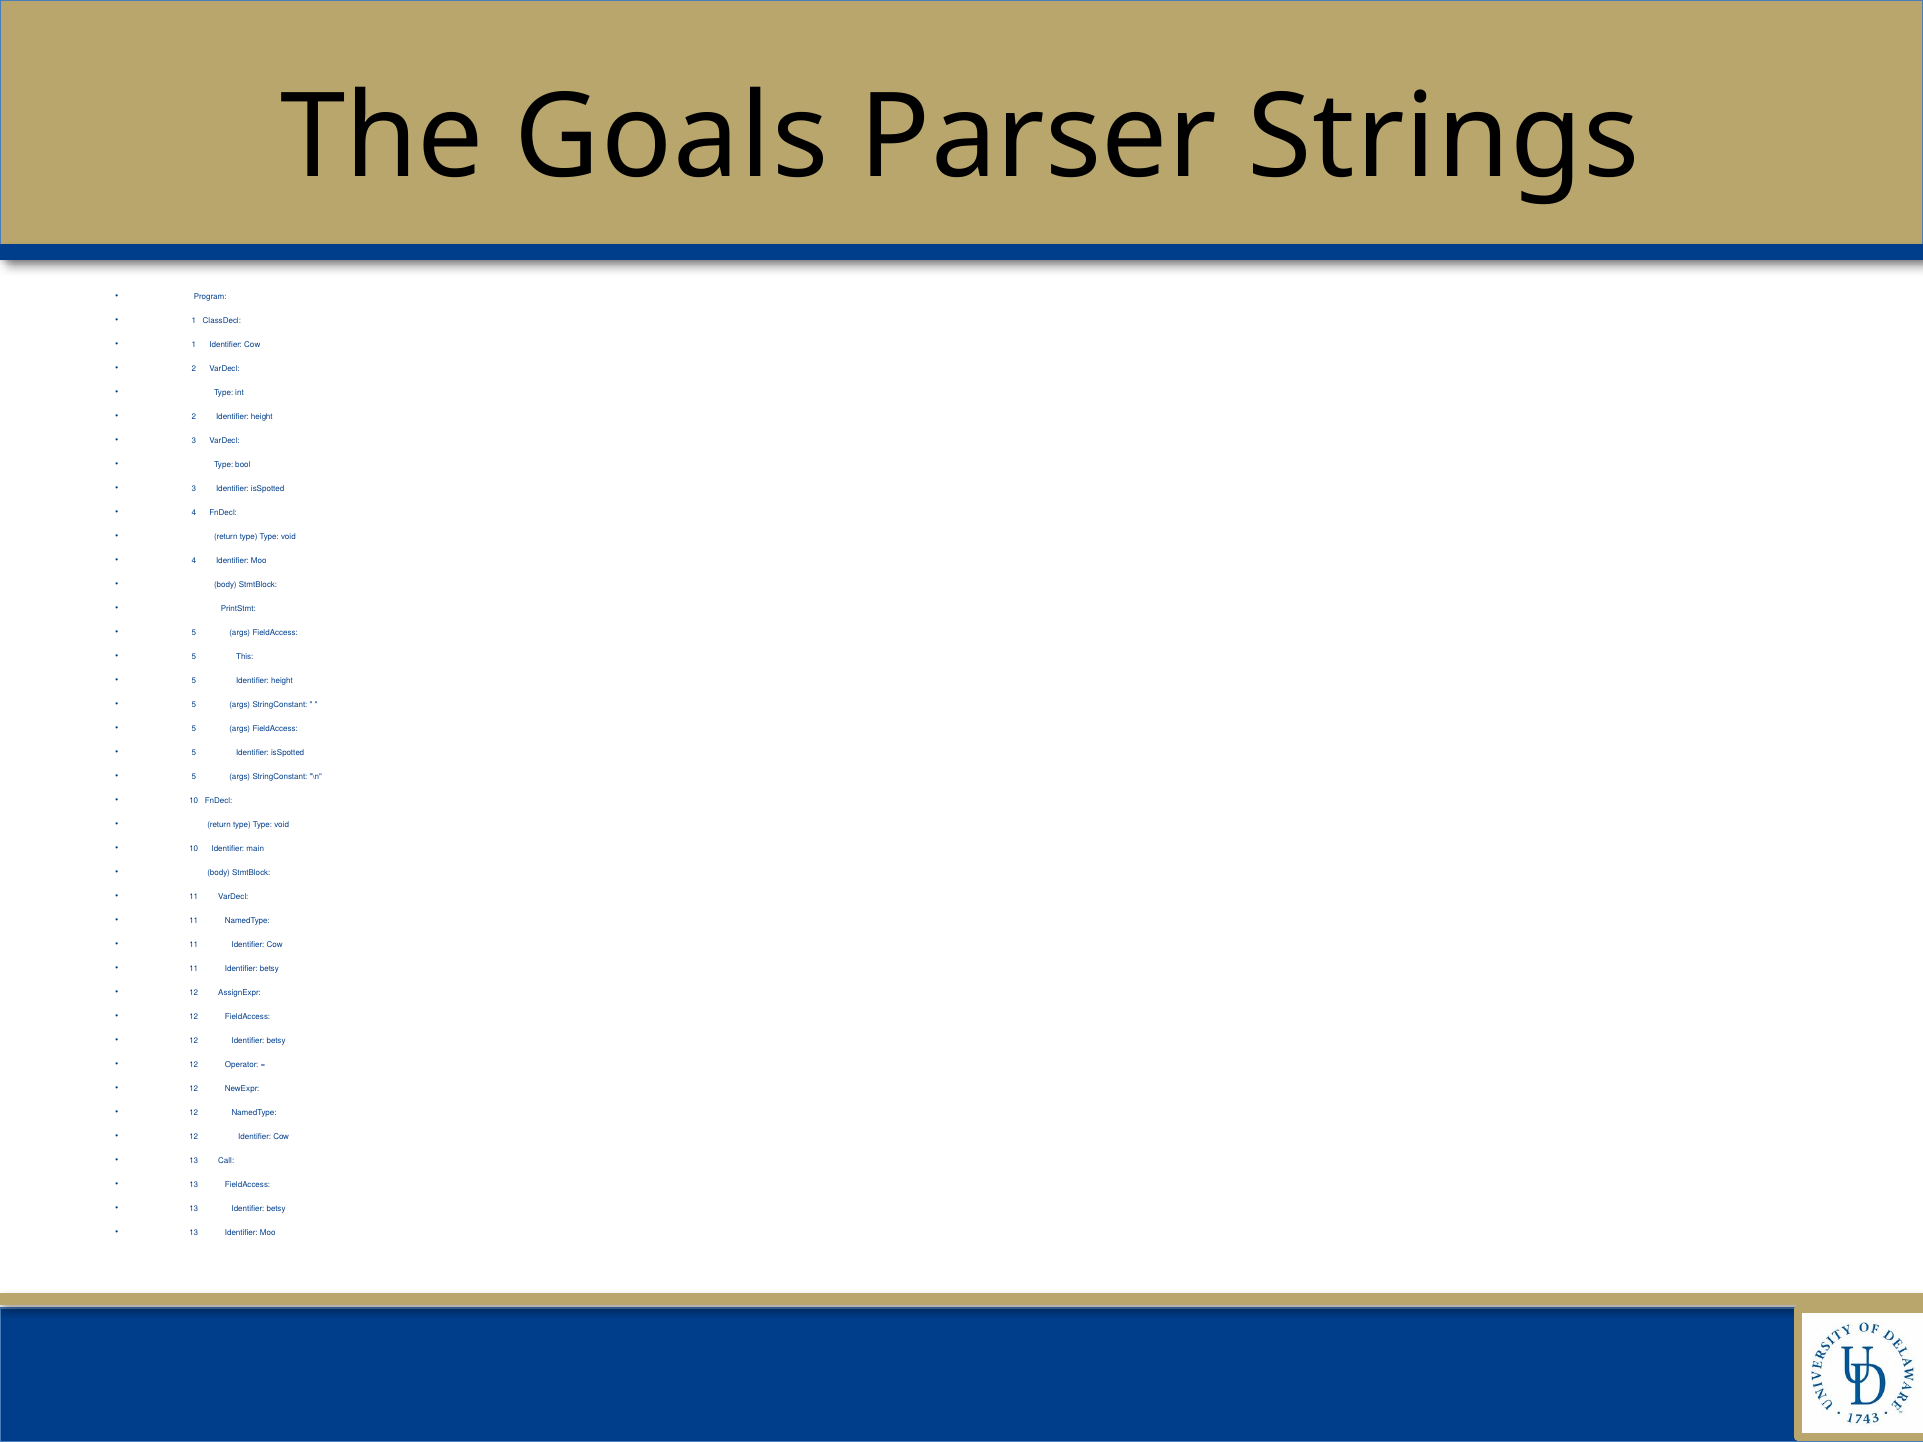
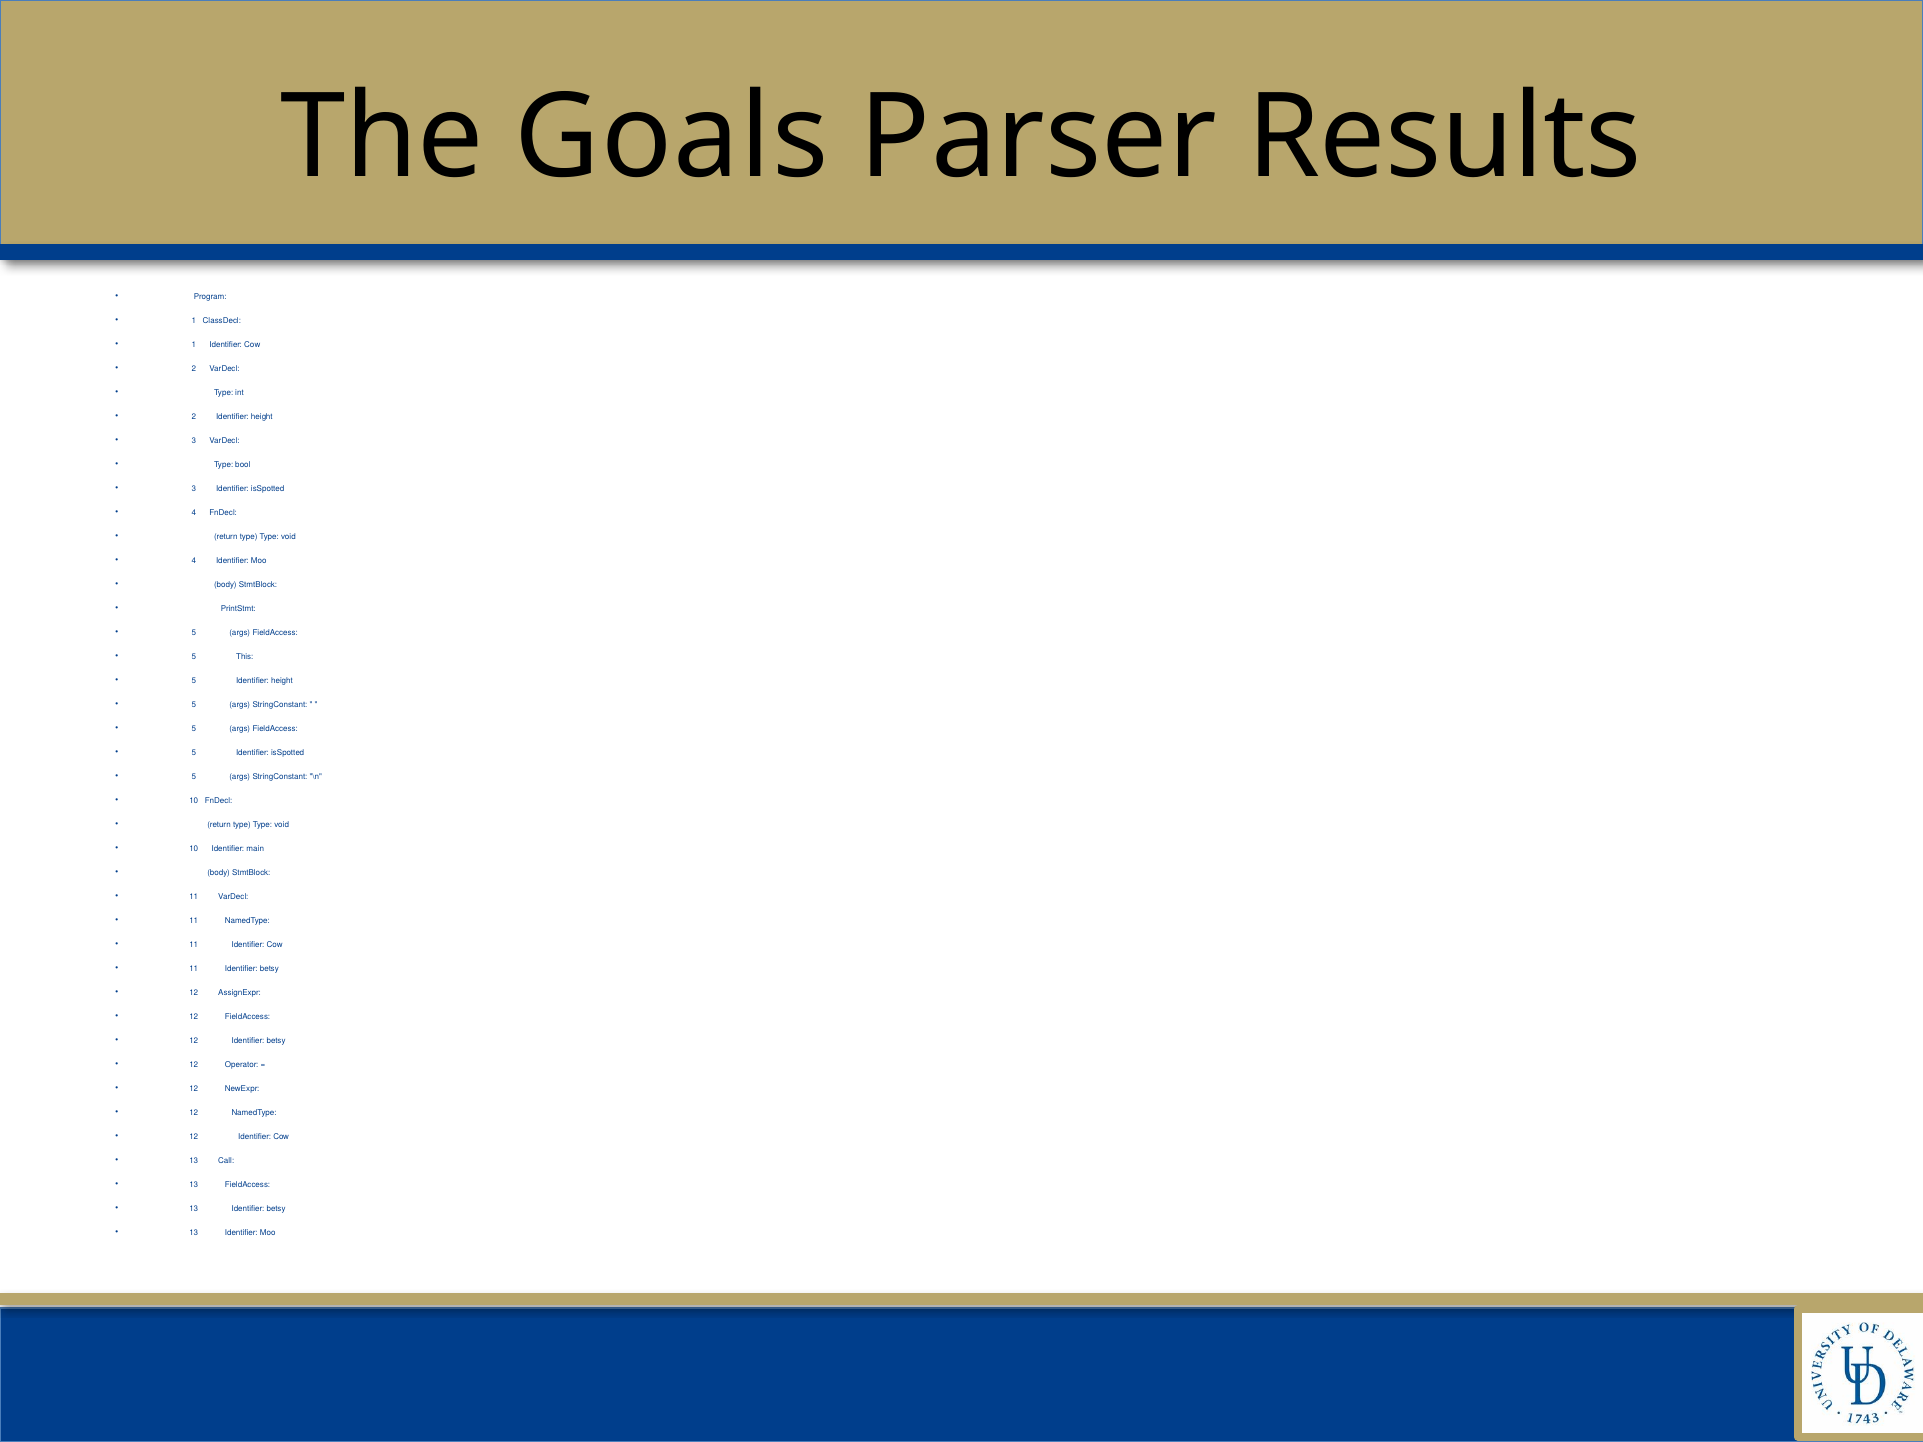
Strings: Strings -> Results
